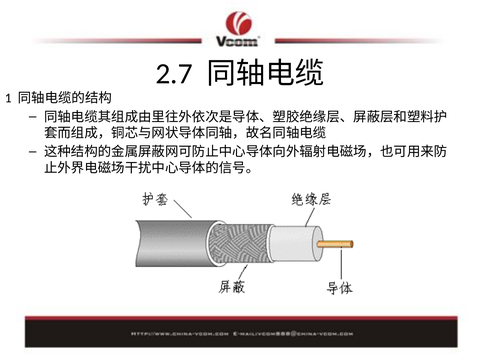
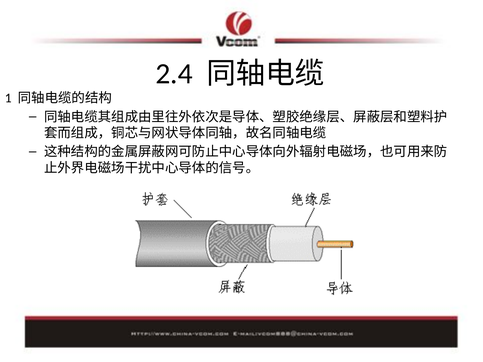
2.7: 2.7 -> 2.4
